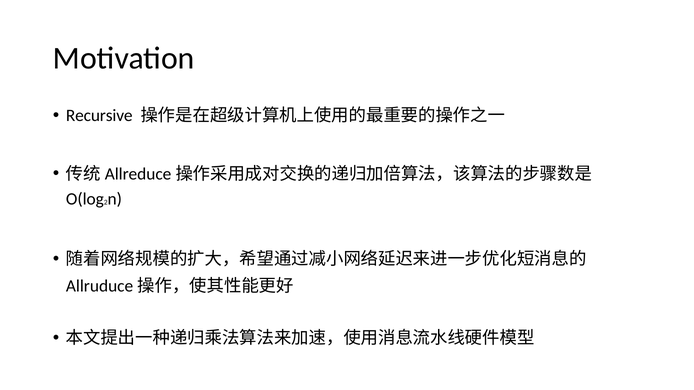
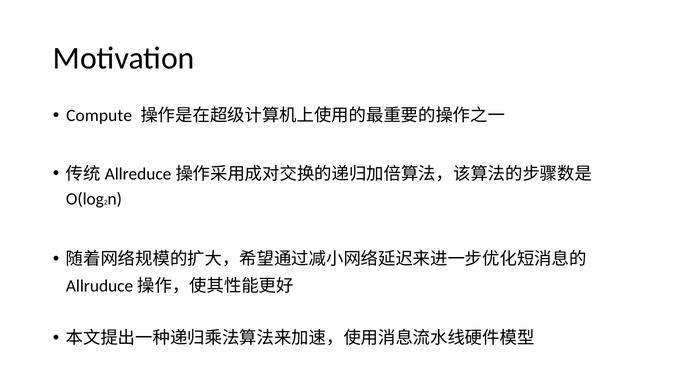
Recursive: Recursive -> Compute
